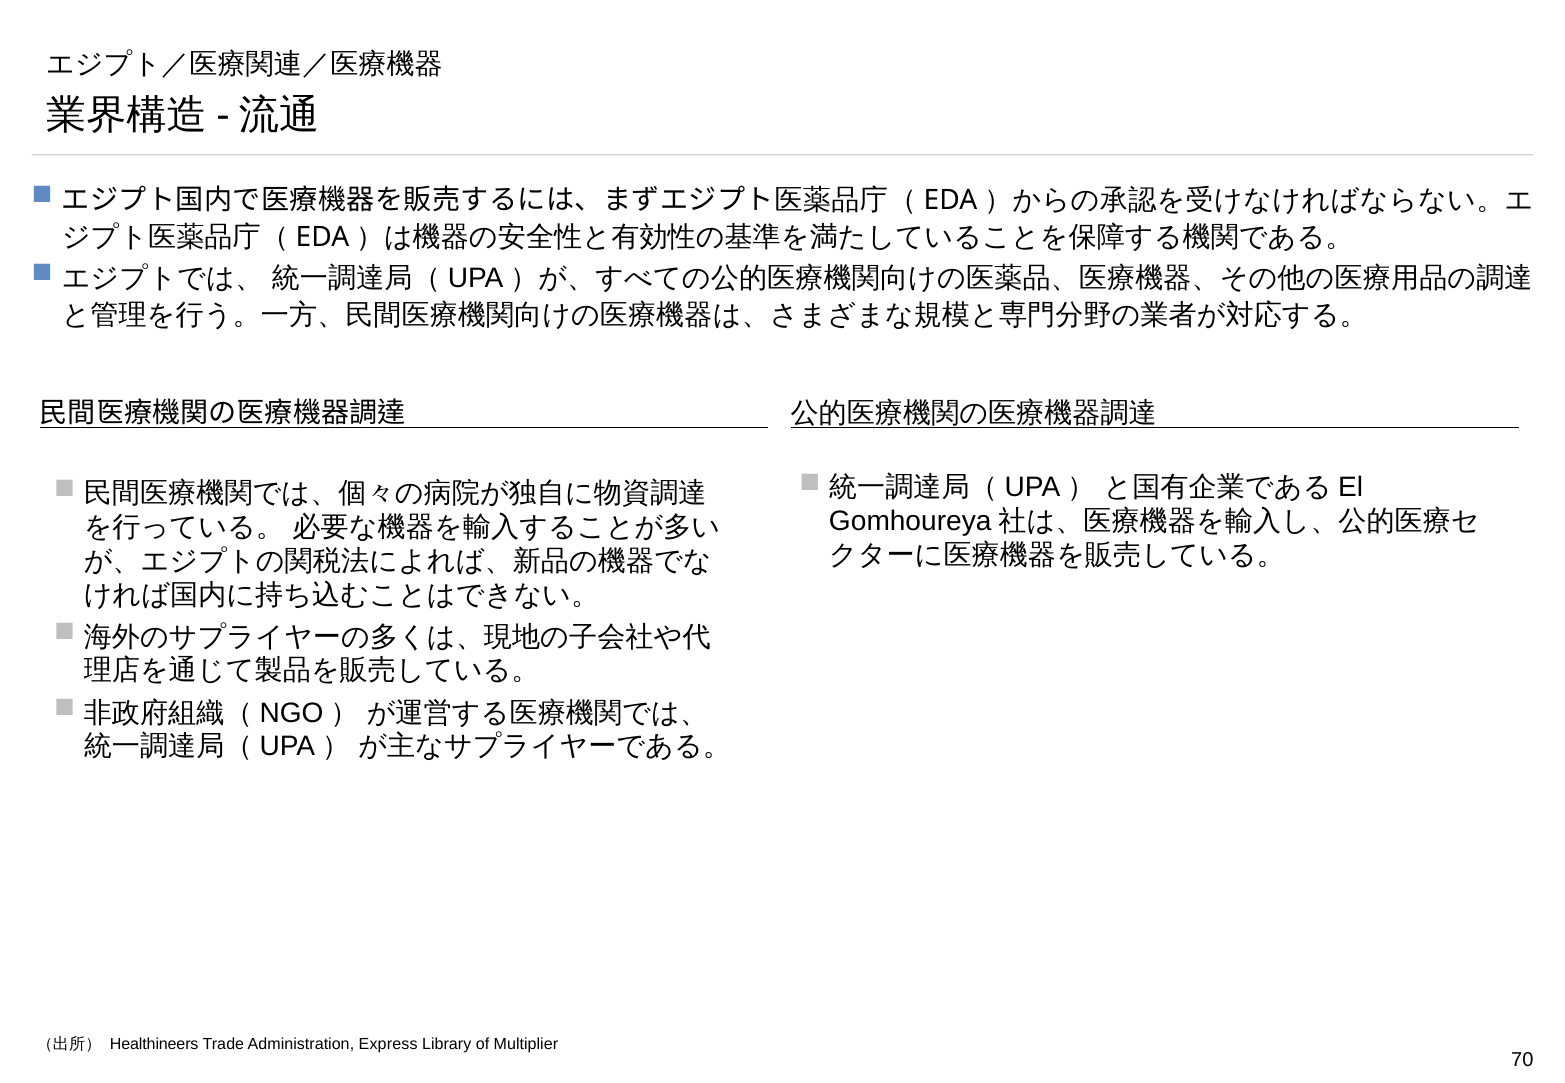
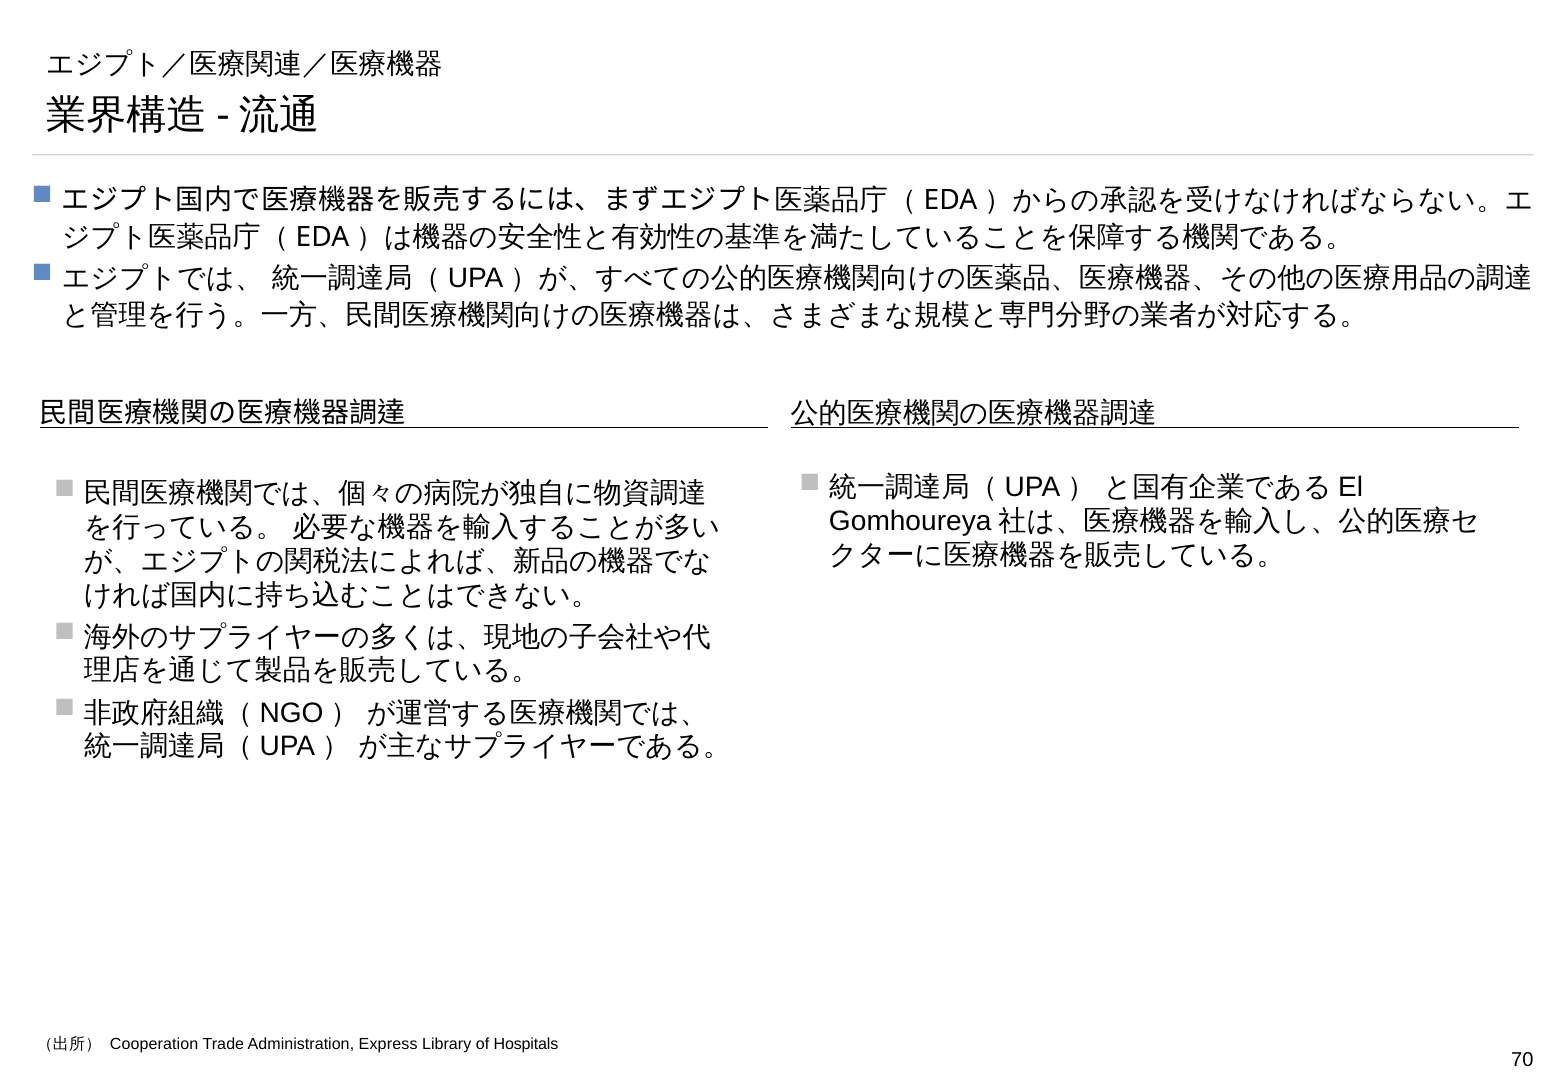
Healthineers: Healthineers -> Cooperation
Multiplier: Multiplier -> Hospitals
